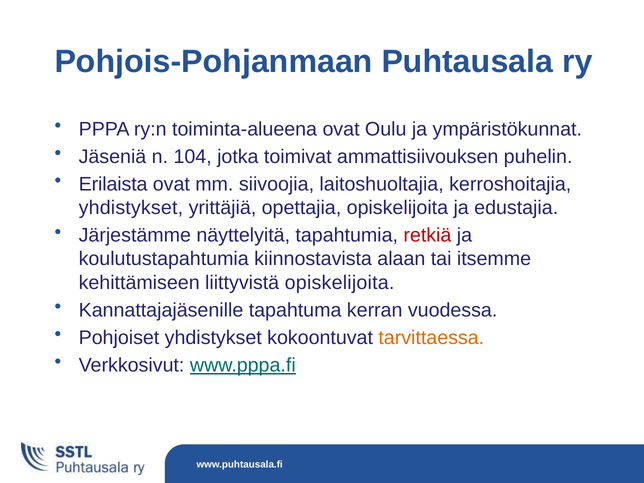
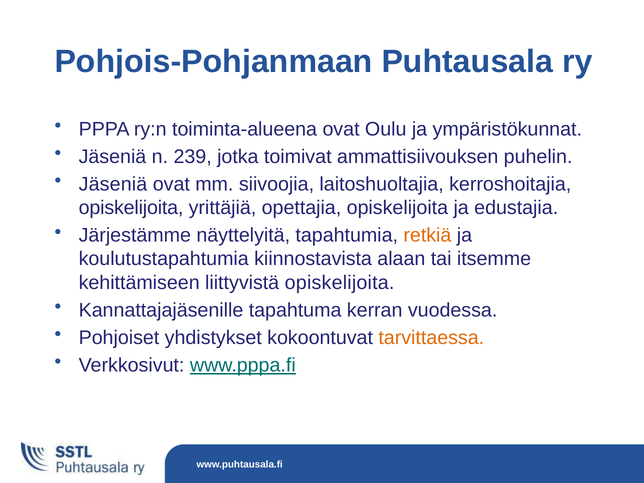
104: 104 -> 239
Erilaista at (113, 184): Erilaista -> Jäseniä
yhdistykset at (131, 208): yhdistykset -> opiskelijoita
retkiä colour: red -> orange
